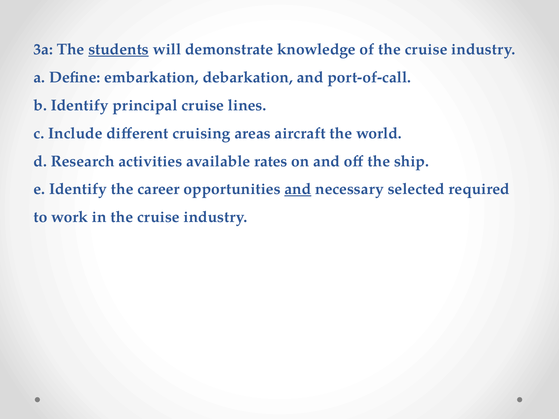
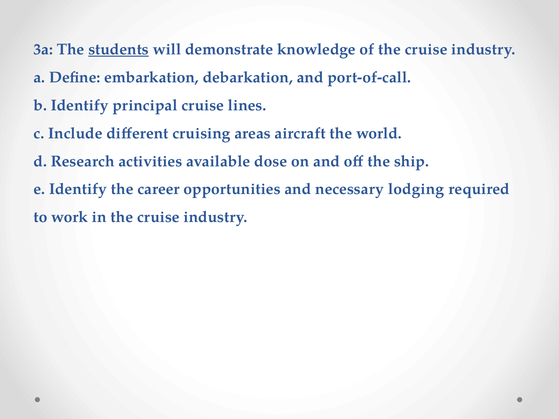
rates: rates -> dose
and at (298, 189) underline: present -> none
selected: selected -> lodging
